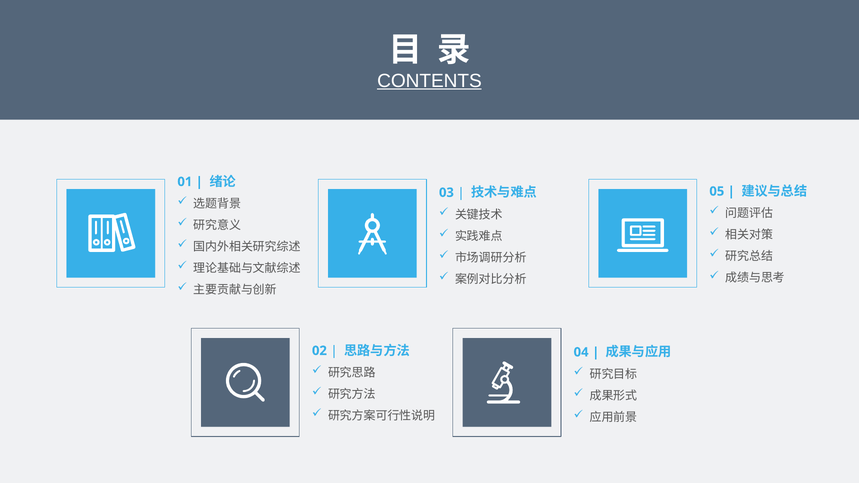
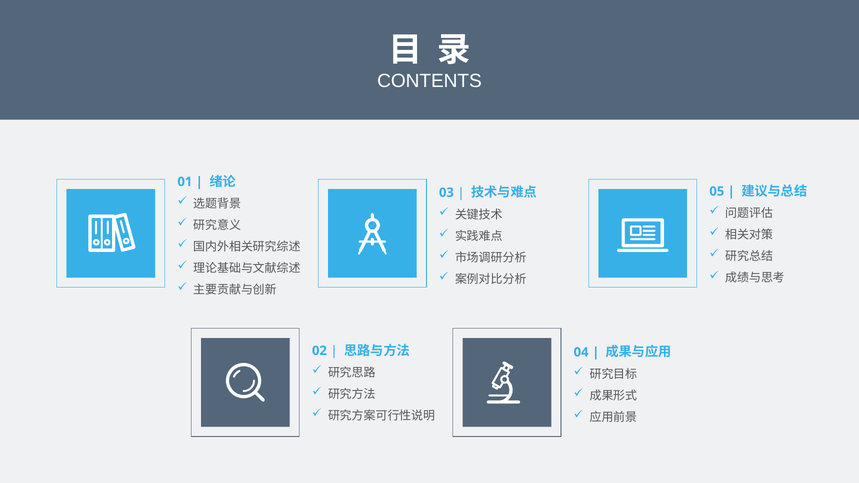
CONTENTS underline: present -> none
